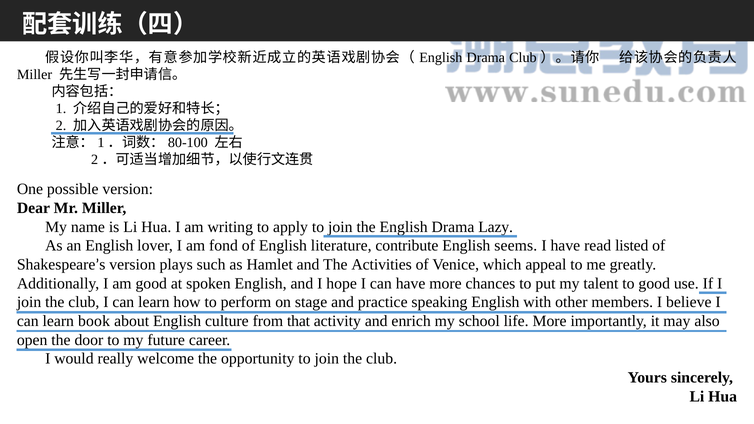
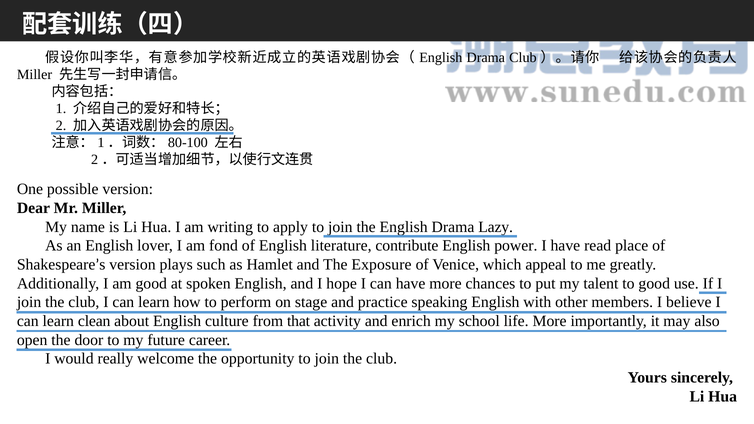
seems: seems -> power
listed: listed -> place
Activities: Activities -> Exposure
book: book -> clean
